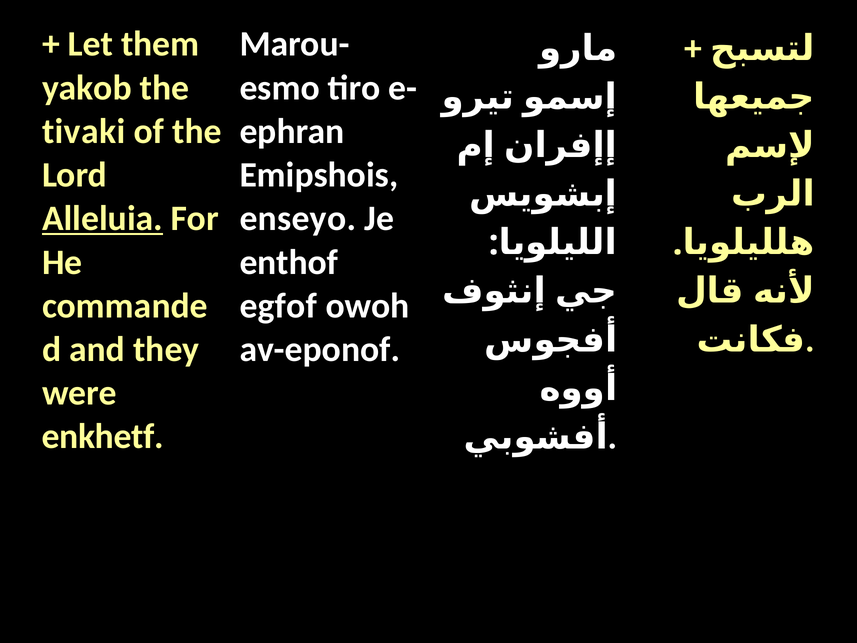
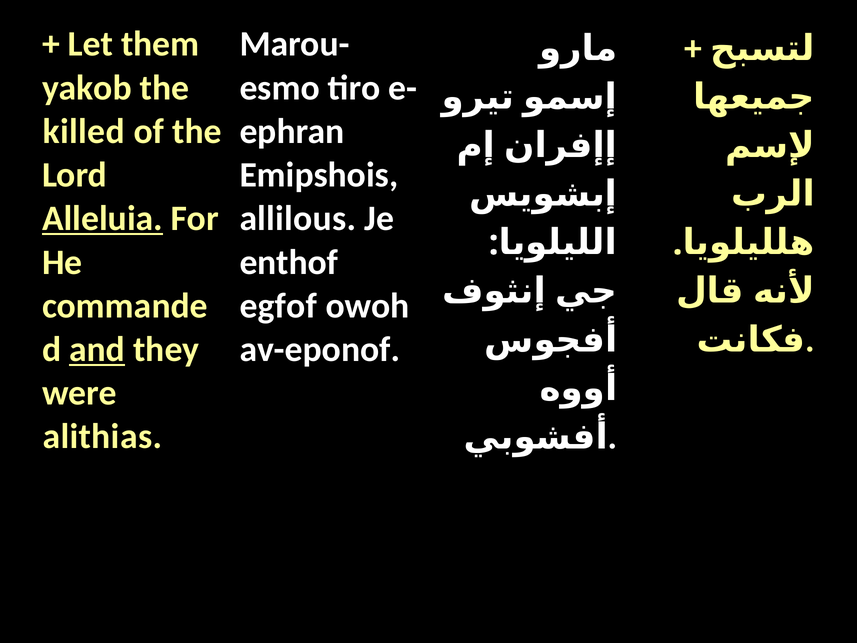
tivaki: tivaki -> killed
enseyo: enseyo -> allilous
and underline: none -> present
enkhetf: enkhetf -> alithias
